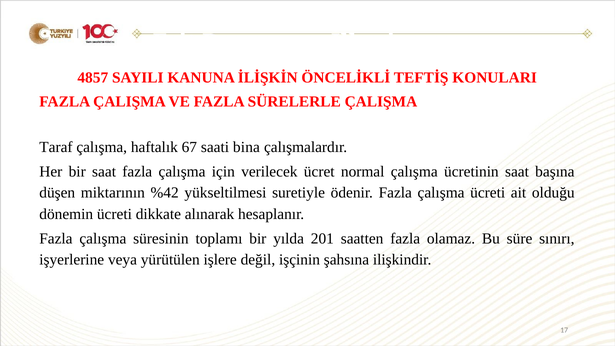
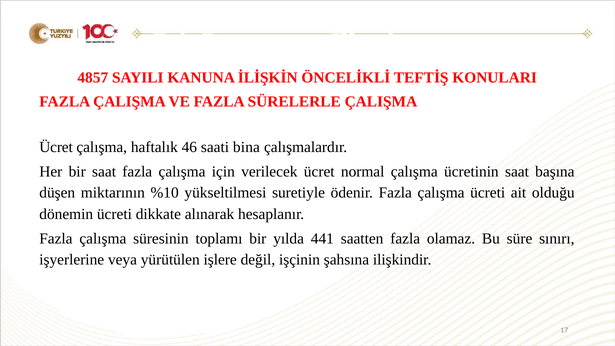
Taraf at (56, 147): Taraf -> Ücret
67: 67 -> 46
%42: %42 -> %10
201: 201 -> 441
